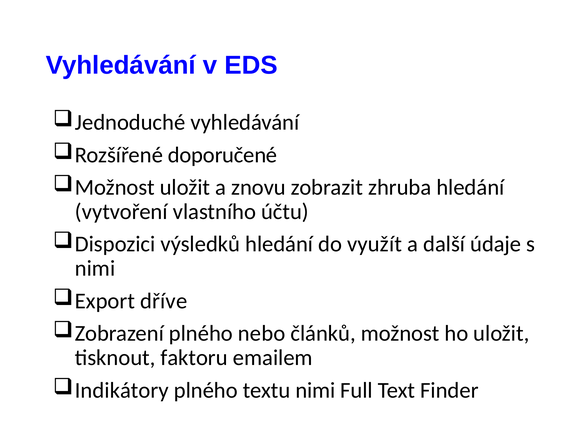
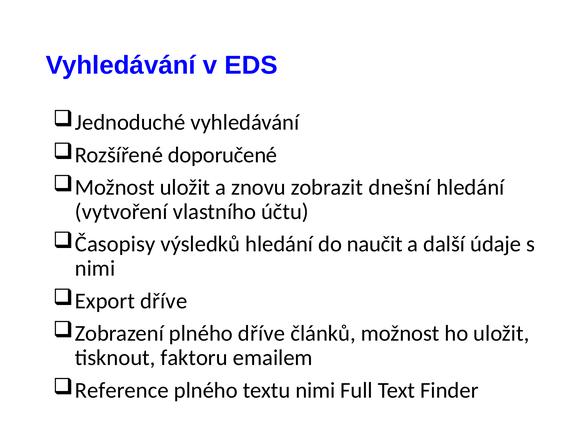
zhruba: zhruba -> dnešní
Dispozici: Dispozici -> Časopisy
využít: využít -> naučit
plného nebo: nebo -> dříve
Indikátory: Indikátory -> Reference
